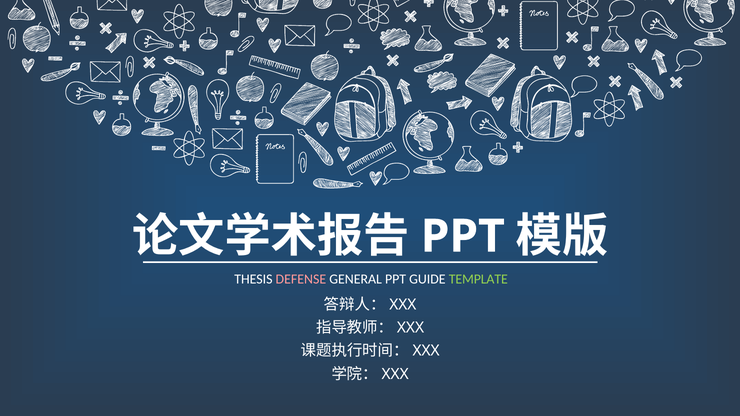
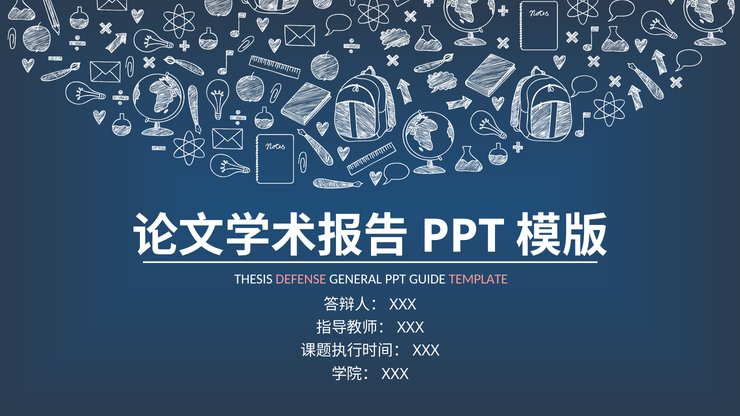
TEMPLATE colour: light green -> pink
